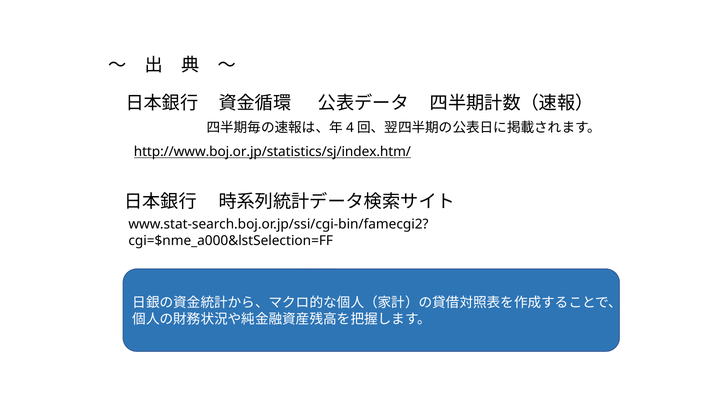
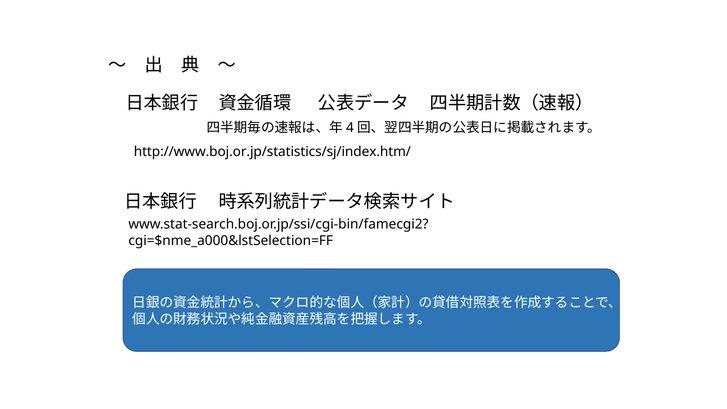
http://www.boj.or.jp/statistics/sj/index.htm/ underline: present -> none
